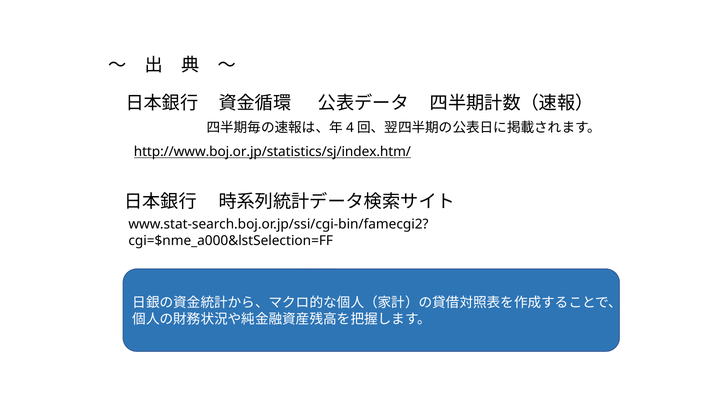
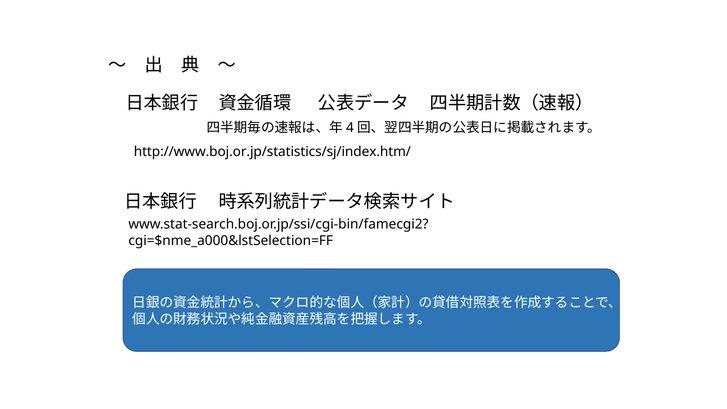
http://www.boj.or.jp/statistics/sj/index.htm/ underline: present -> none
